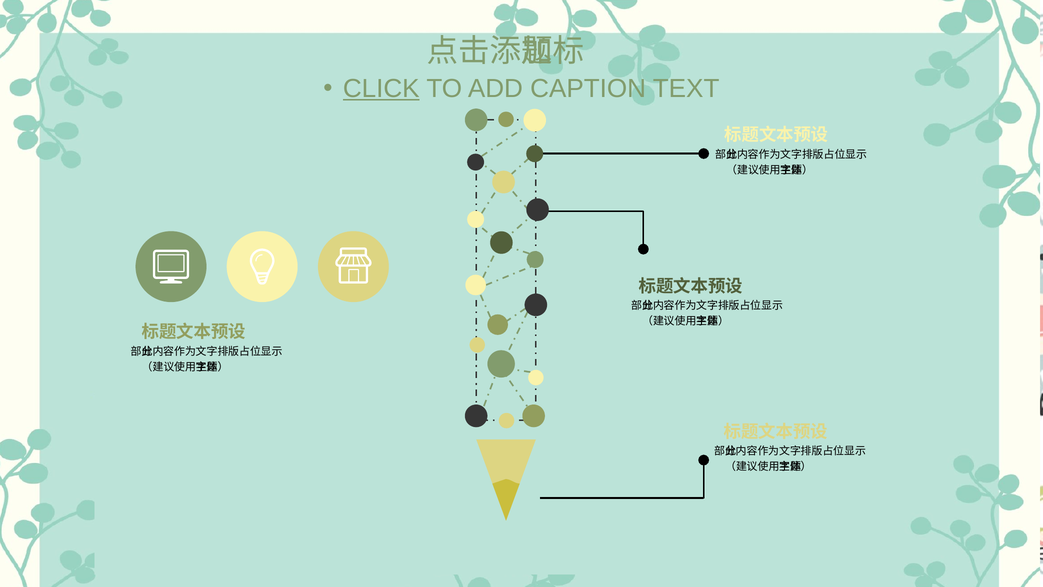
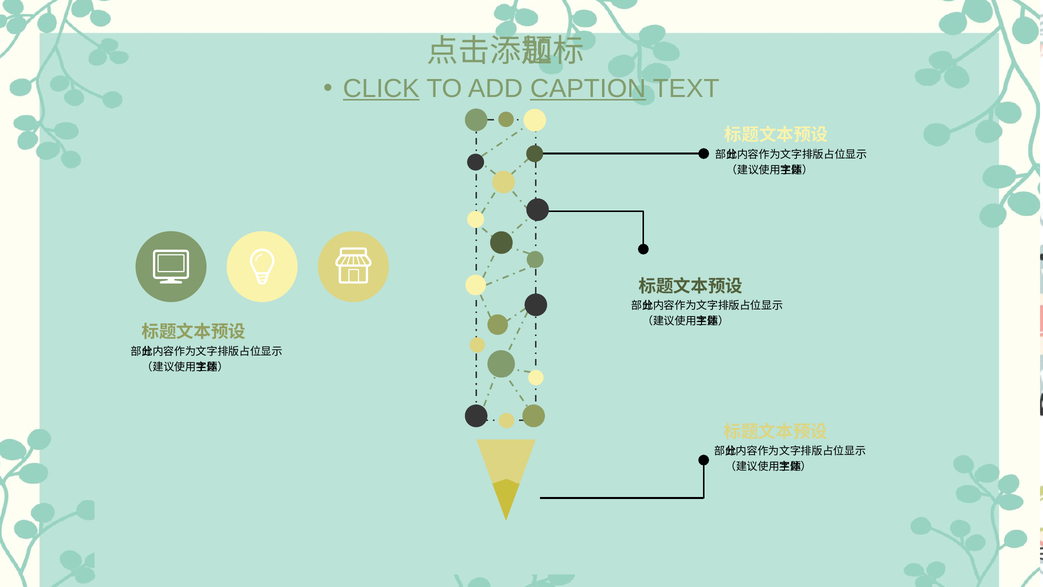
CAPTION underline: none -> present
